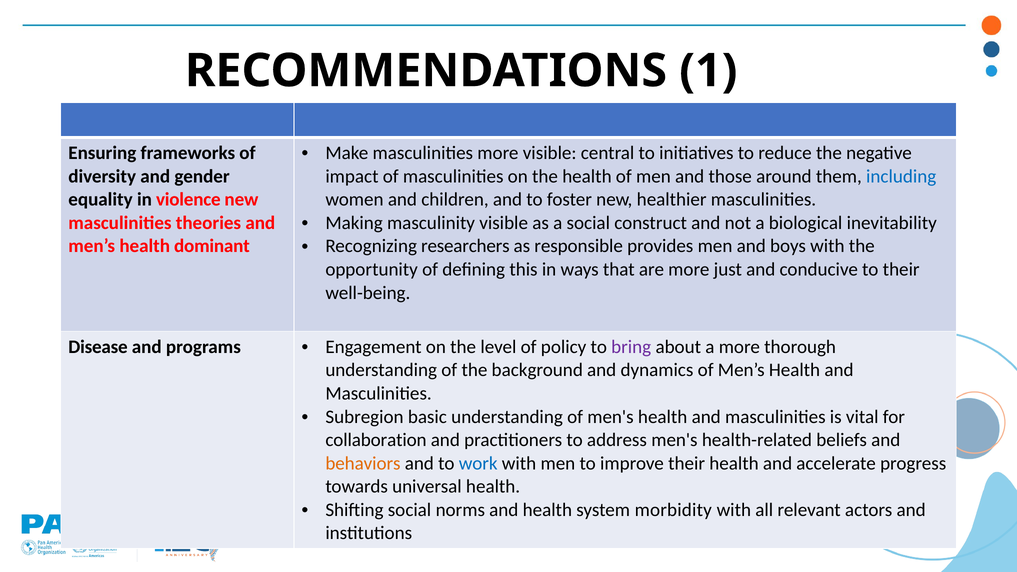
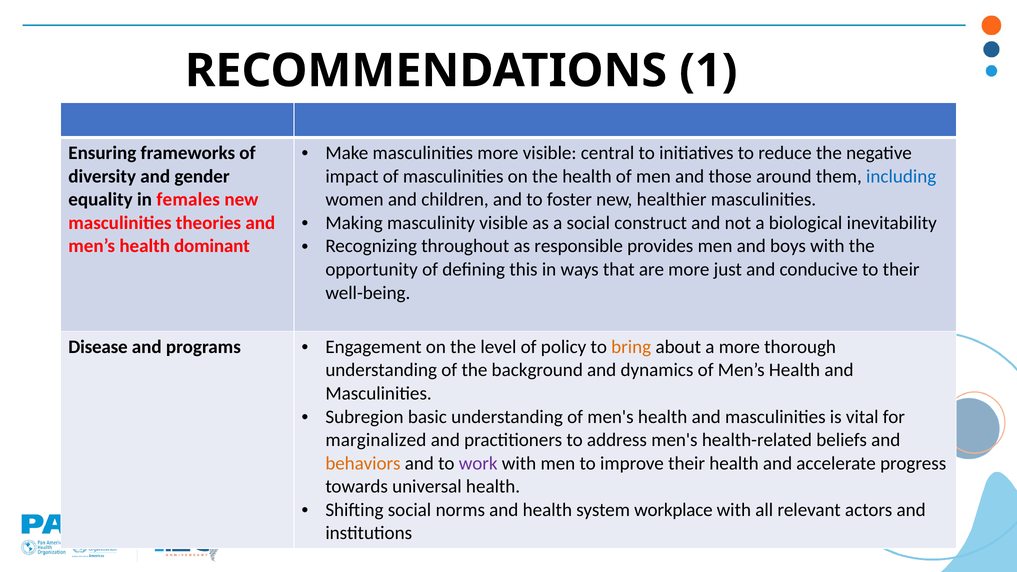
violence: violence -> females
researchers: researchers -> throughout
bring colour: purple -> orange
collaboration: collaboration -> marginalized
work colour: blue -> purple
morbidity: morbidity -> workplace
